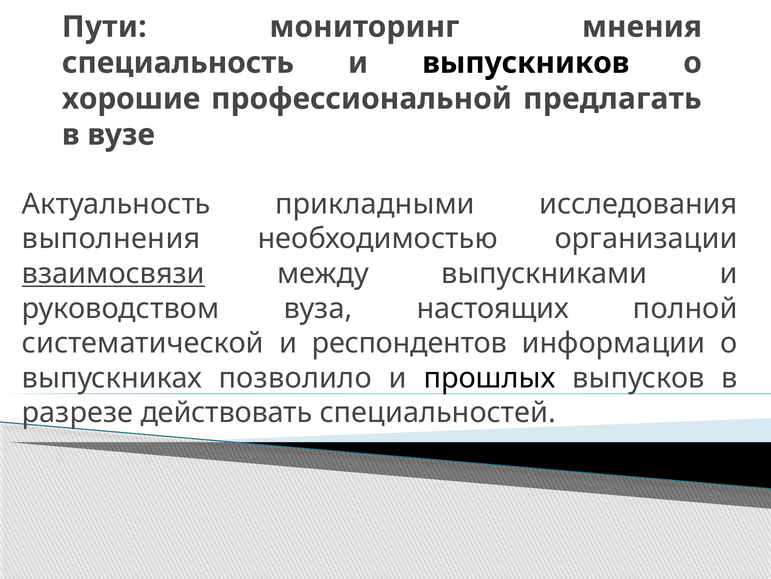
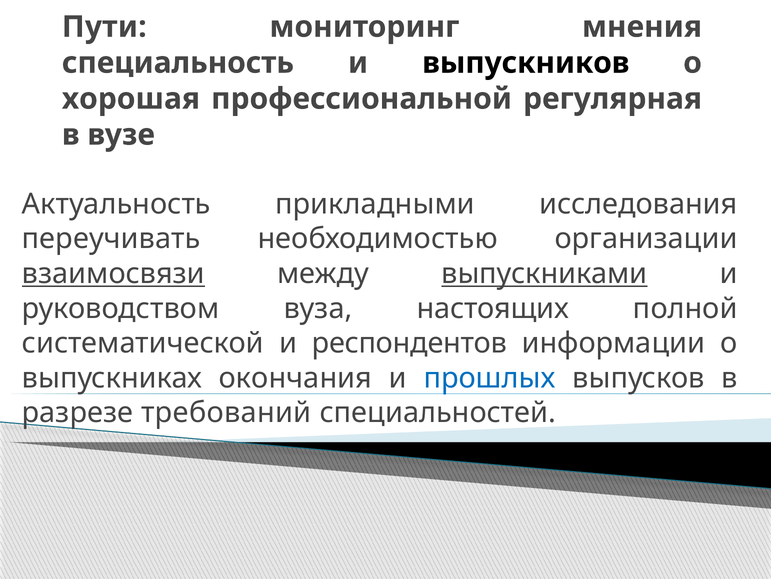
хорошие: хорошие -> хорошая
предлагать: предлагать -> регулярная
выполнения: выполнения -> переучивать
выпускниками underline: none -> present
позволило: позволило -> окончания
прошлых colour: black -> blue
действовать: действовать -> требований
